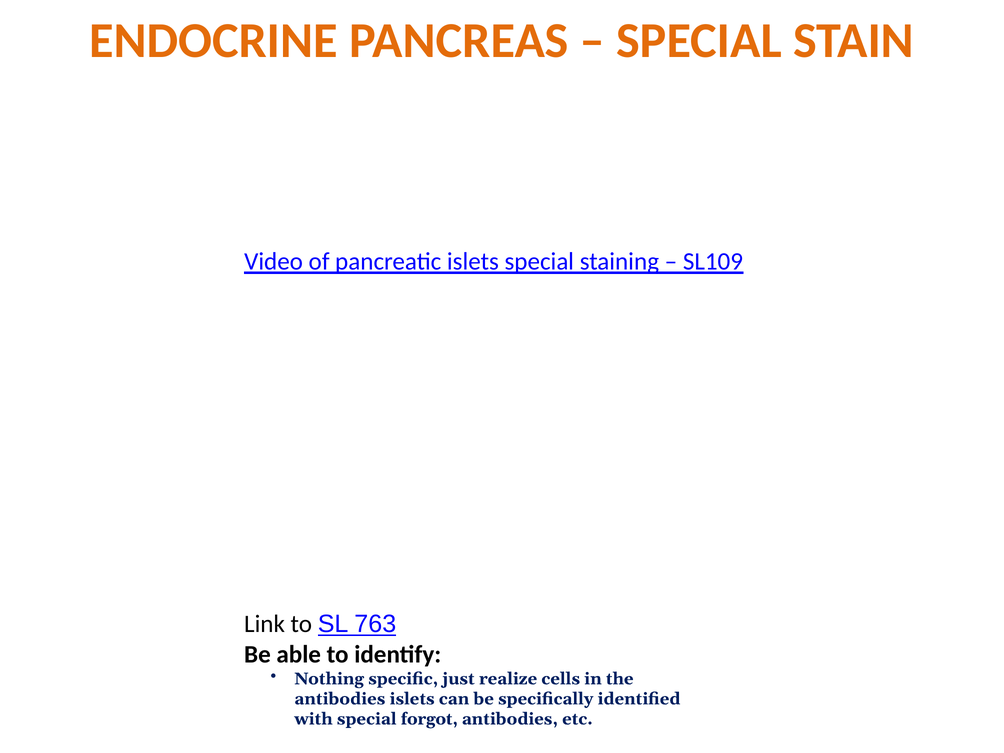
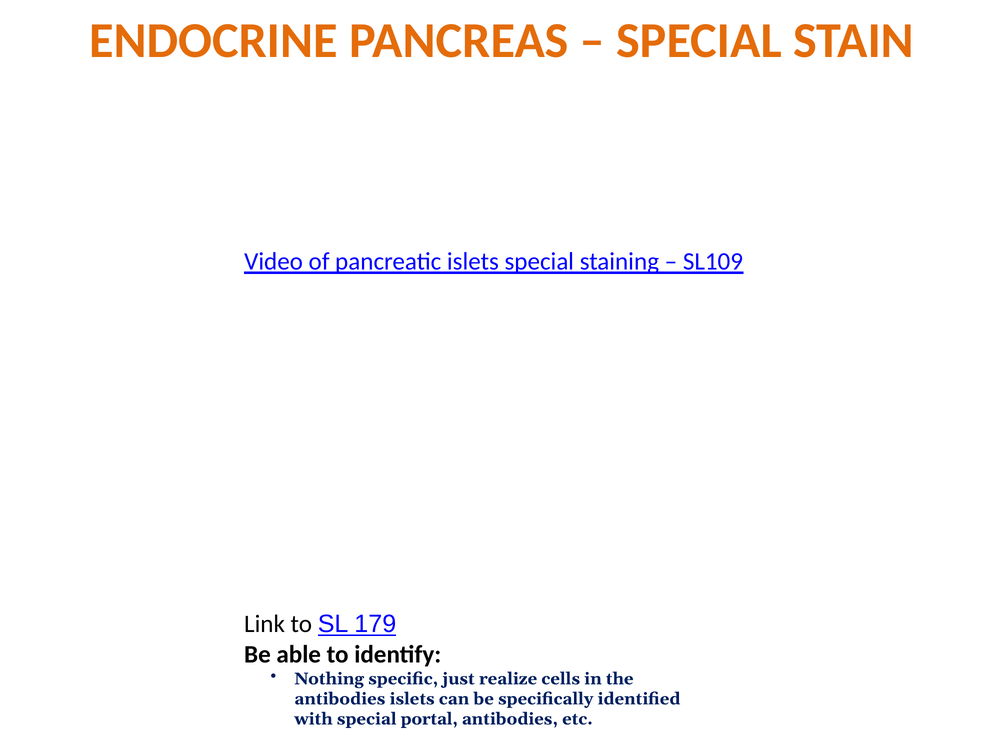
763: 763 -> 179
forgot: forgot -> portal
